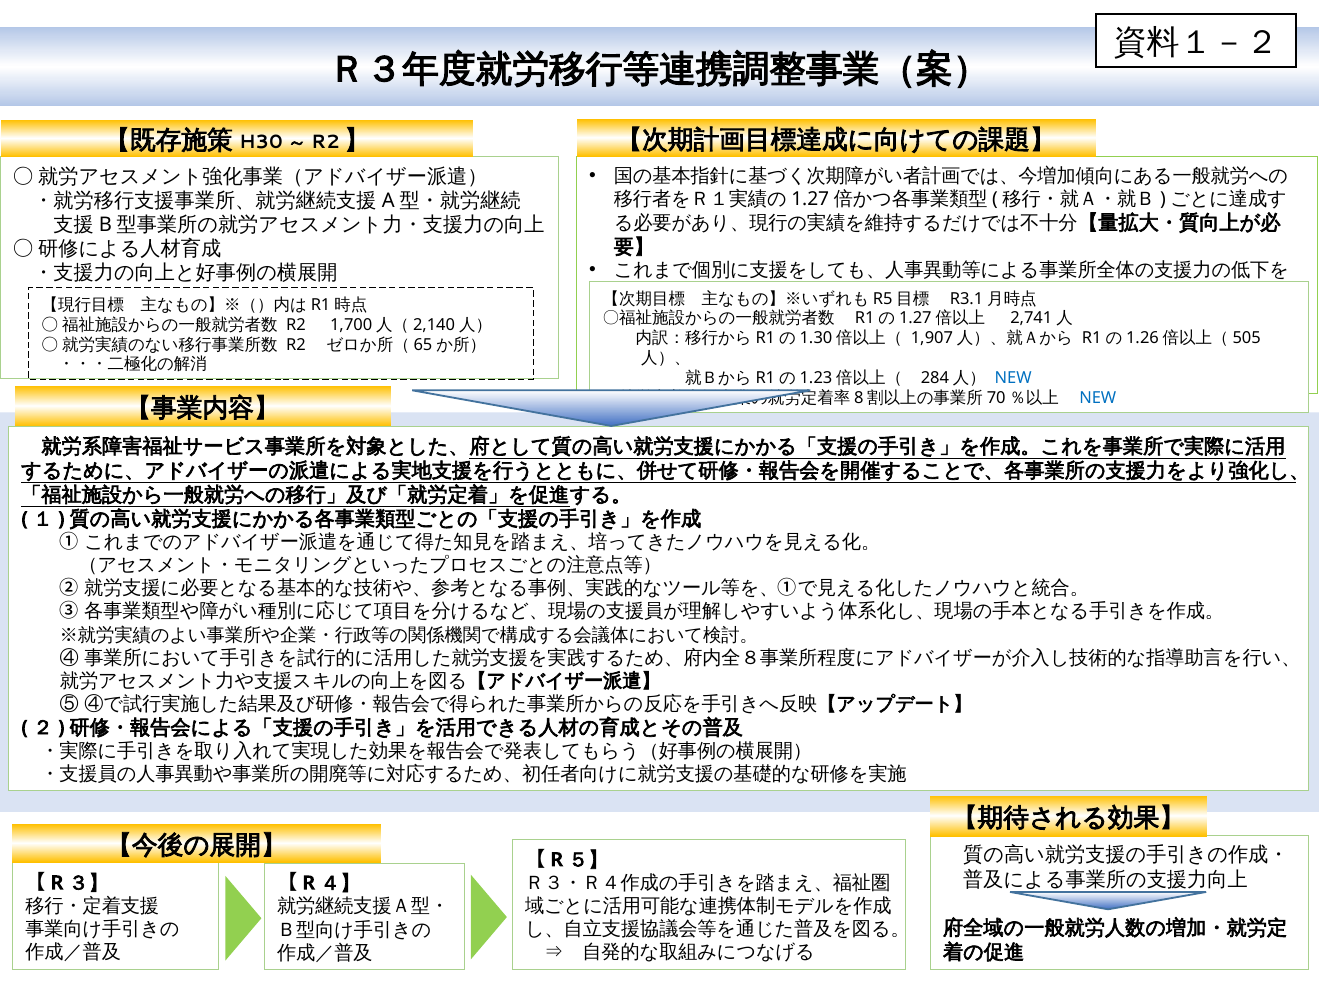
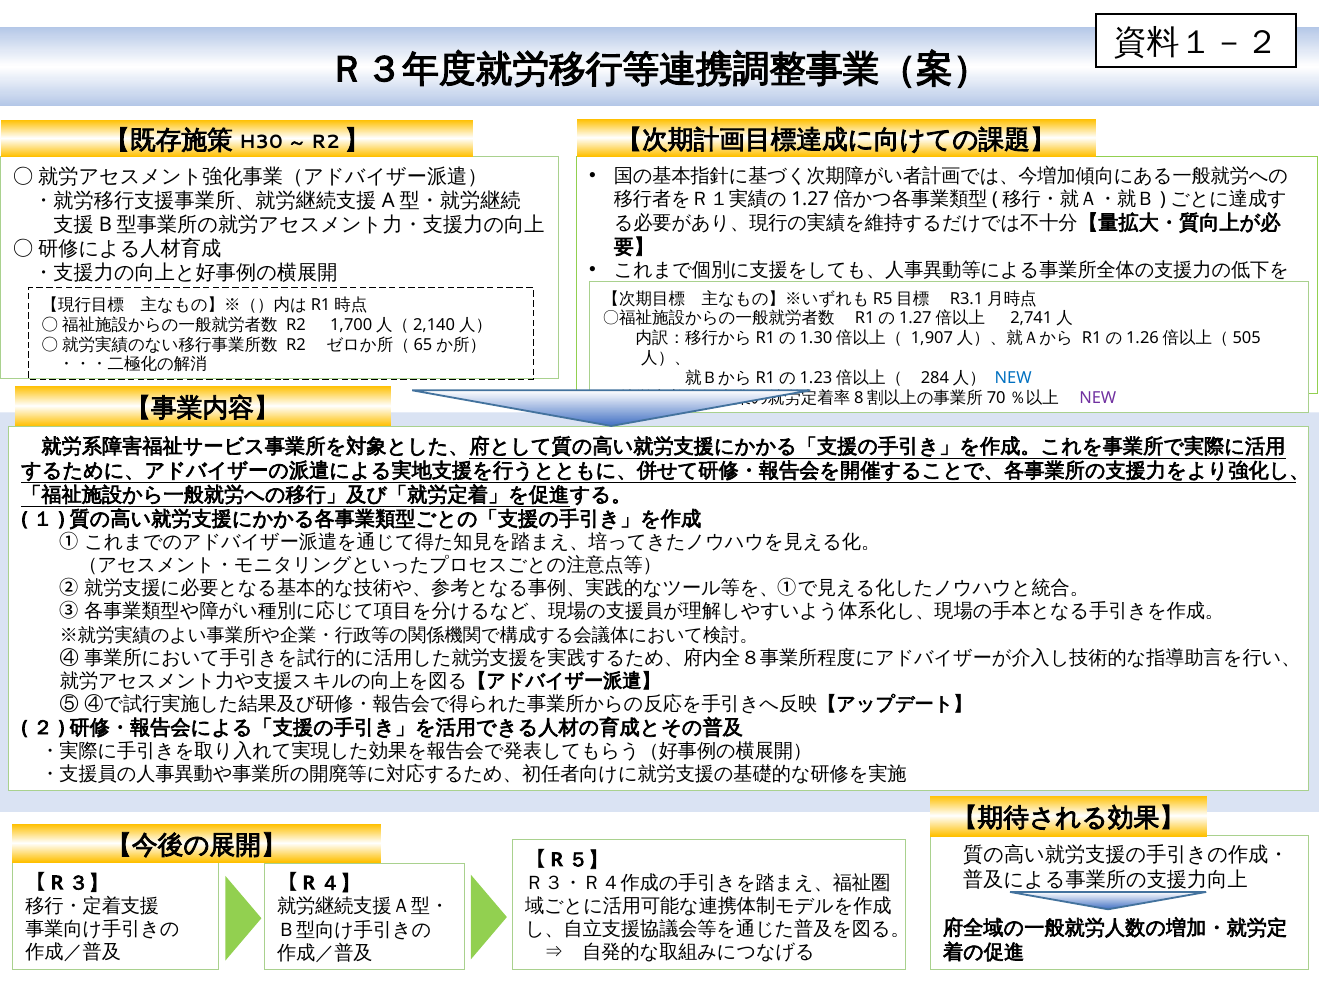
NEW at (1098, 398) colour: blue -> purple
